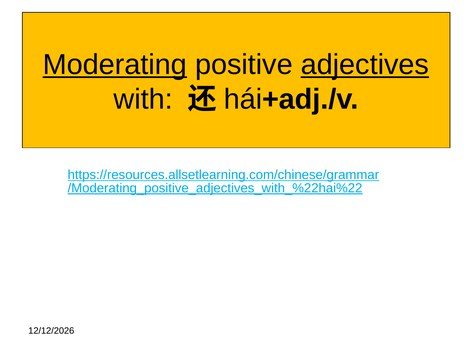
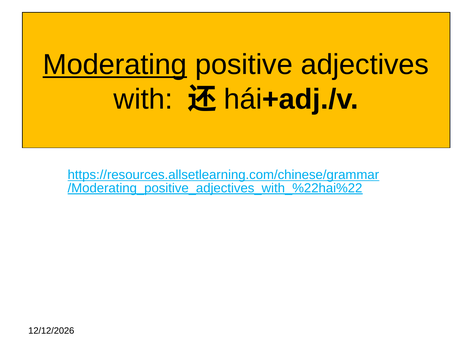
adjectives underline: present -> none
